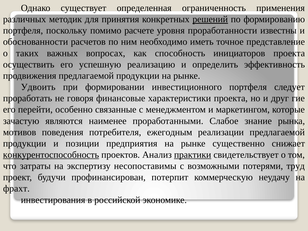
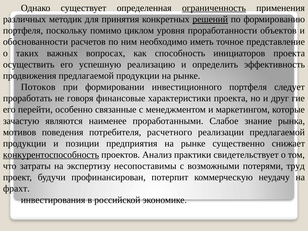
ограниченность underline: none -> present
расчете: расчете -> циклом
известны: известны -> объектов
Удвоить: Удвоить -> Потоков
ежегодным: ежегодным -> расчетного
практики underline: present -> none
